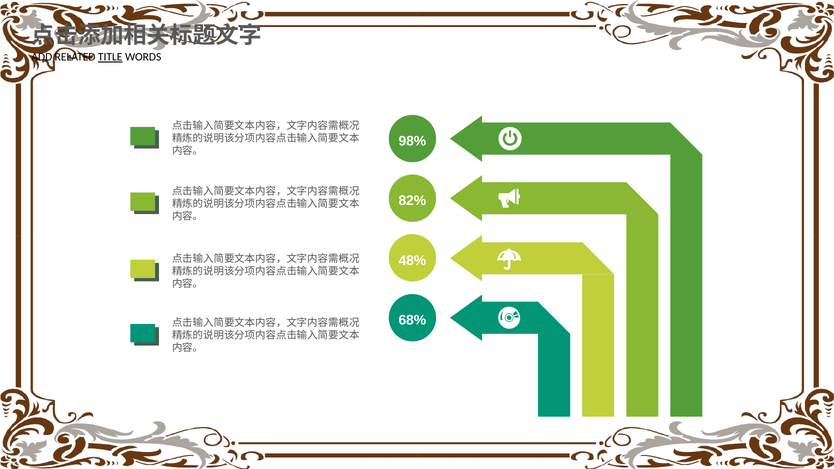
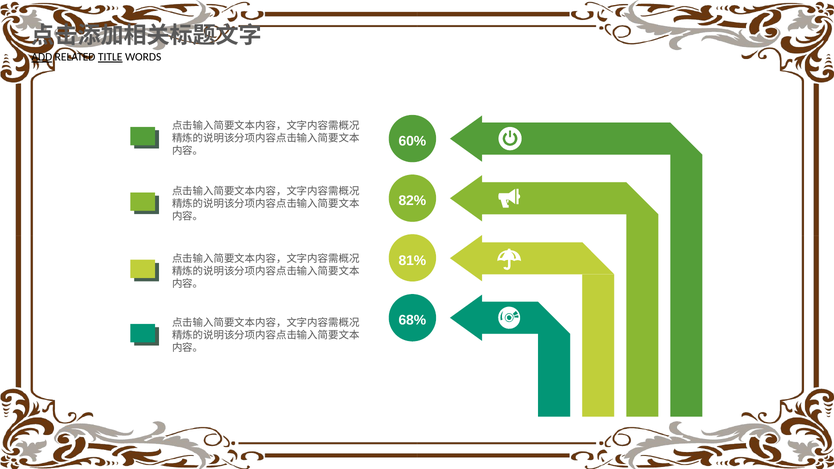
ADD underline: none -> present
98%: 98% -> 60%
48%: 48% -> 81%
